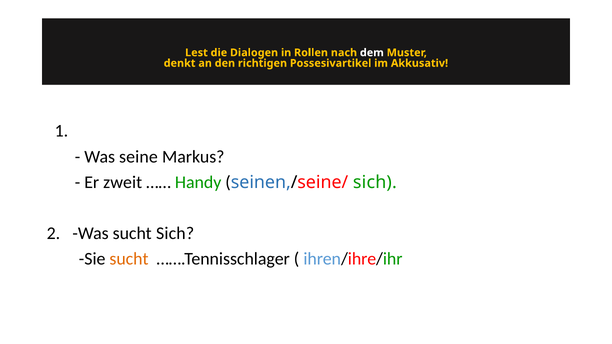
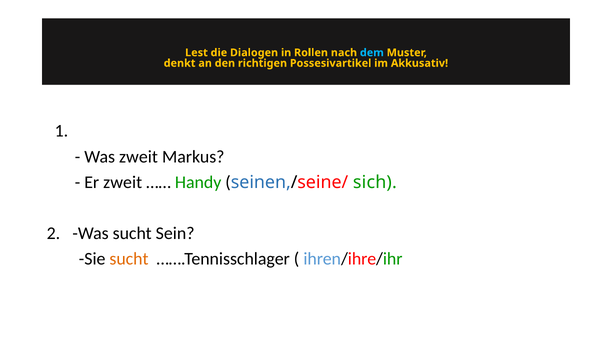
dem colour: white -> light blue
Was seine: seine -> zweit
sucht Sich: Sich -> Sein
